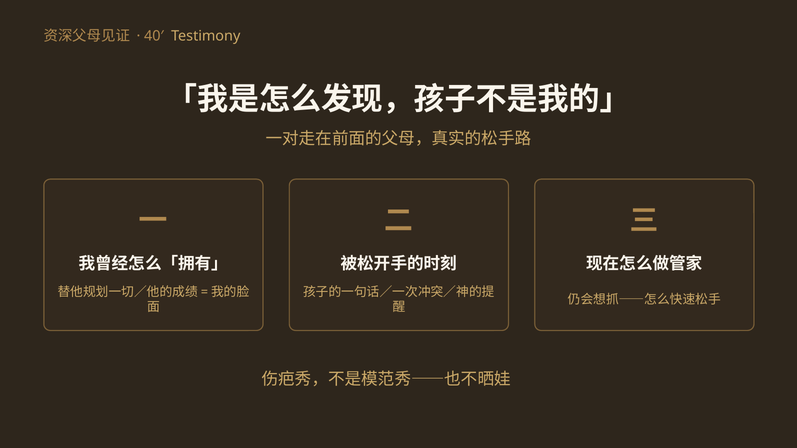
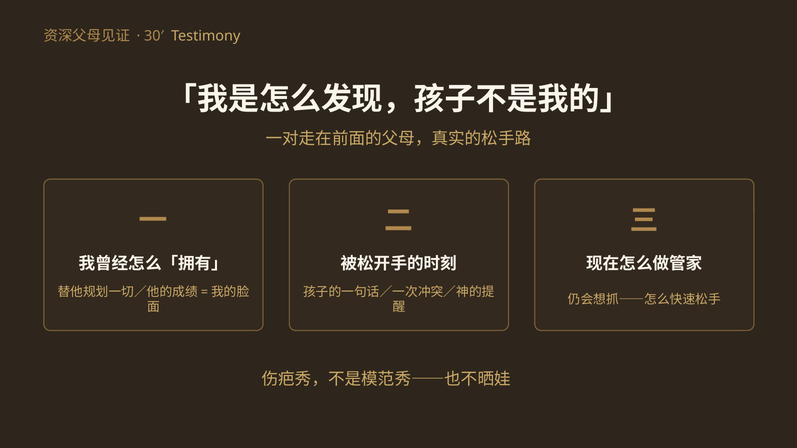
40′: 40′ -> 30′
